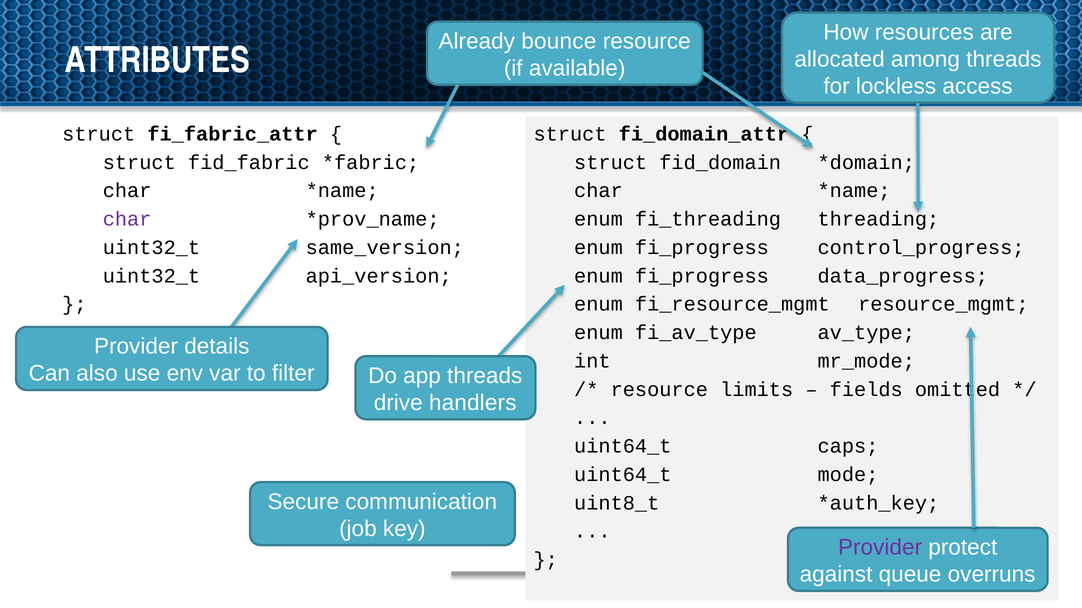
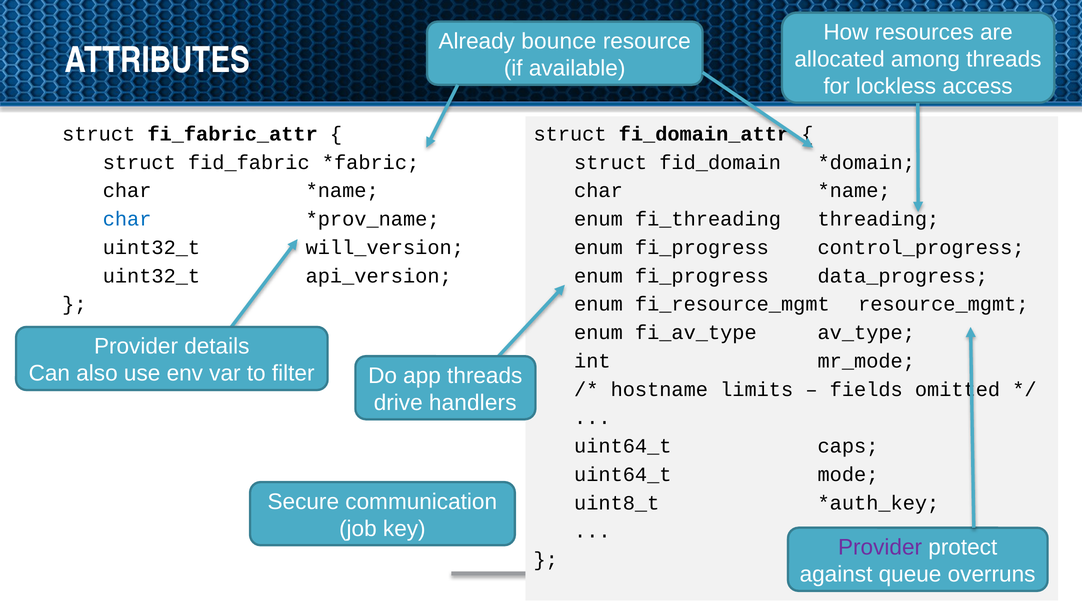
char at (127, 219) colour: purple -> blue
same_version: same_version -> will_version
resource at (659, 390): resource -> hostname
